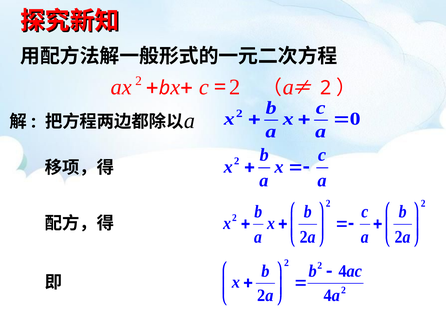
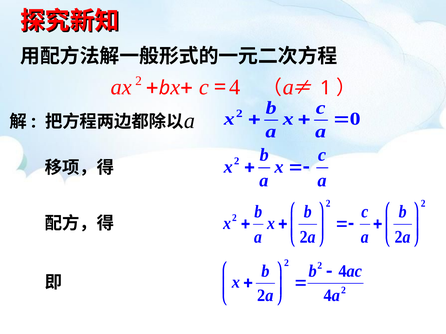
2 at (235, 87): 2 -> 4
2 at (326, 88): 2 -> 1
